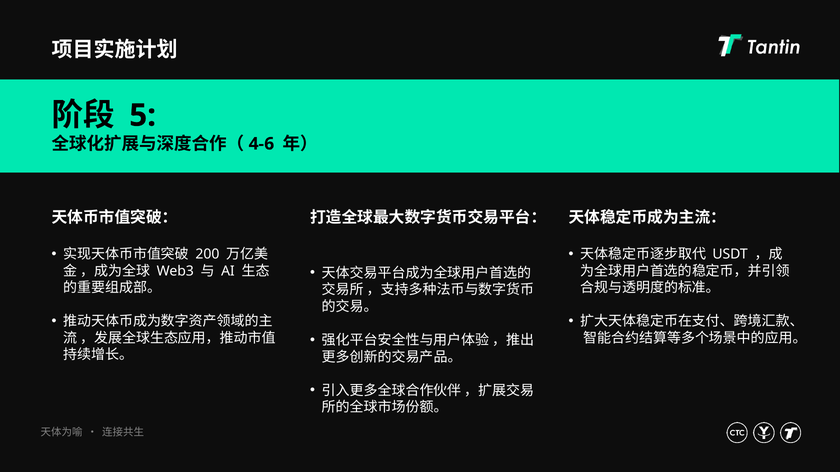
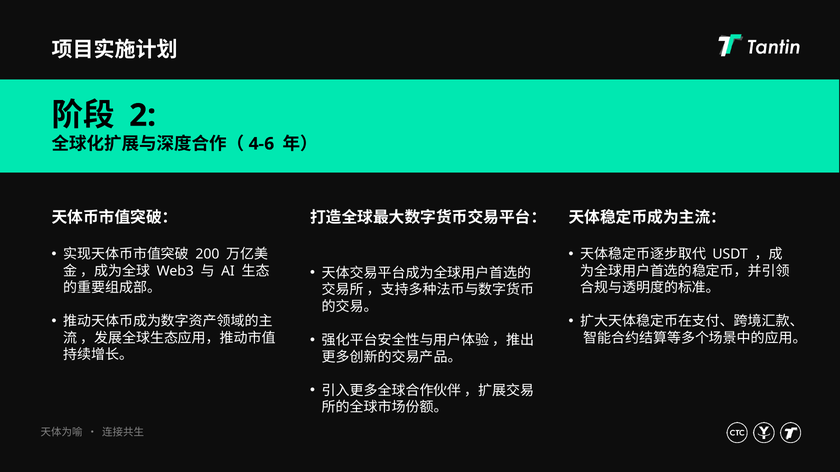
5: 5 -> 2
